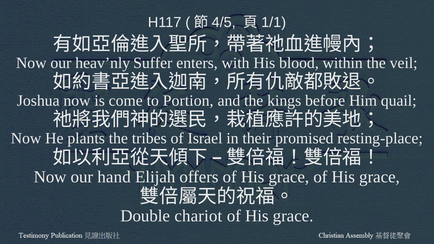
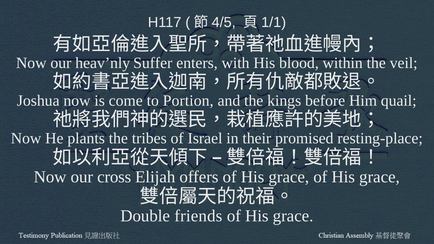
hand: hand -> cross
chariot: chariot -> friends
